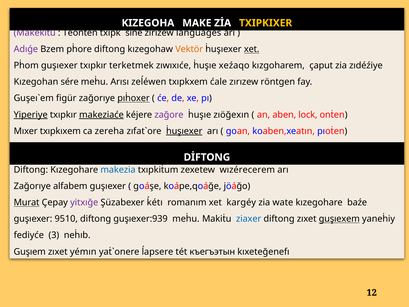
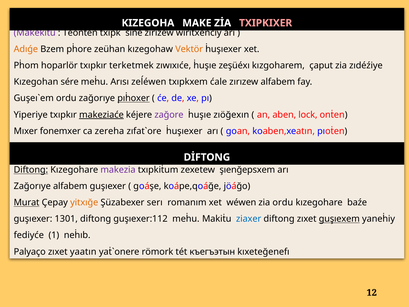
TXIPKIXER colour: yellow -> pink
languages: languages -> wıritxenćiy
Adıǵe colour: purple -> orange
pḣore diftong: diftong -> zeühan
xet at (252, 49) underline: present -> none
Pḣom guşıexer: guşıexer -> hoparlör
xeźaqo: xeźaqo -> zeşüéxı
zırızew röntgen: röntgen -> alfabem
figür at (66, 98): figür -> ordu
Yiperiye underline: present -> none
txıpkıxem: txıpkıxem -> fonemxer
ḣuşıexer at (184, 131) underline: present -> none
Diftong at (31, 170) underline: none -> present
makezia colour: blue -> purple
wızérecerem: wızérecerem -> şıenğepsxem
yitxığe colour: purple -> orange
ḱétı: ḱétı -> serı
kargéy: kargéy -> wéwen
zia wate: wate -> ordu
9510: 9510 -> 1301
guşıexer:939: guşıexer:939 -> guşıexer:112
3: 3 -> 1
Guşıem: Guşıem -> Palyaço
yémın: yémın -> yaatın
ĺapsere: ĺapsere -> römork
